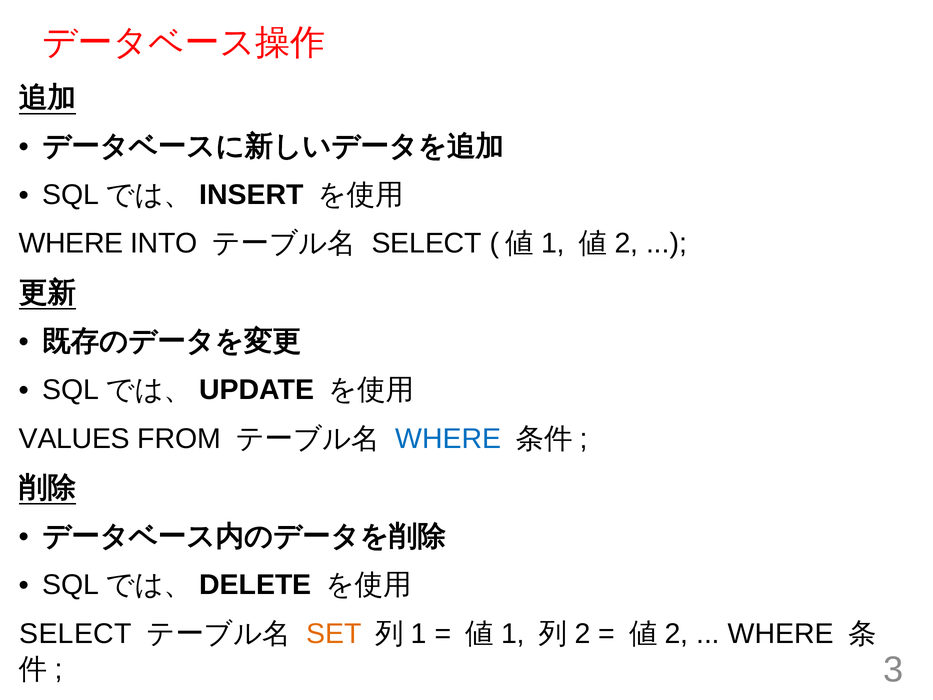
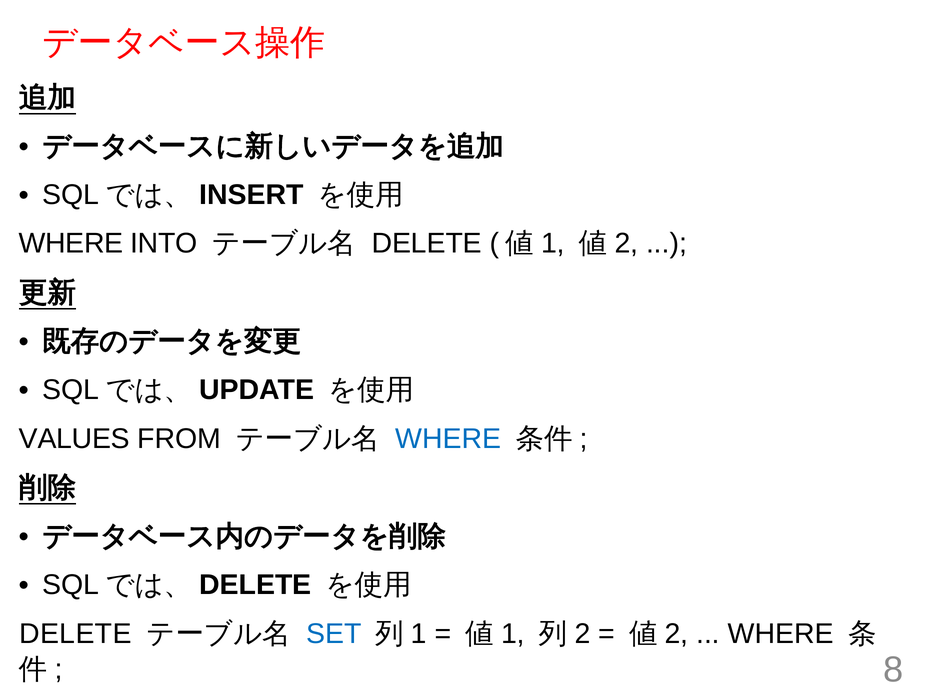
SELECT at (427, 243): SELECT -> DELETE
SELECT at (75, 633): SELECT -> DELETE
SET colour: orange -> blue
3: 3 -> 8
